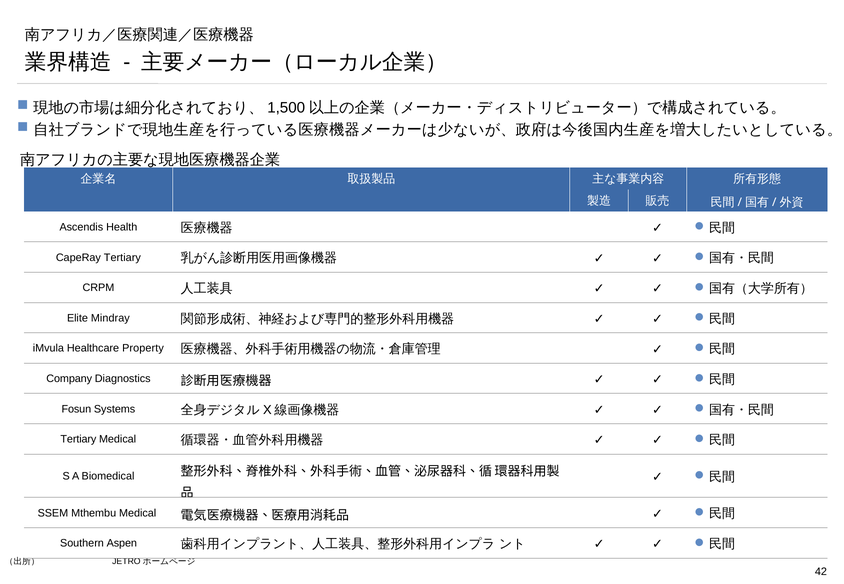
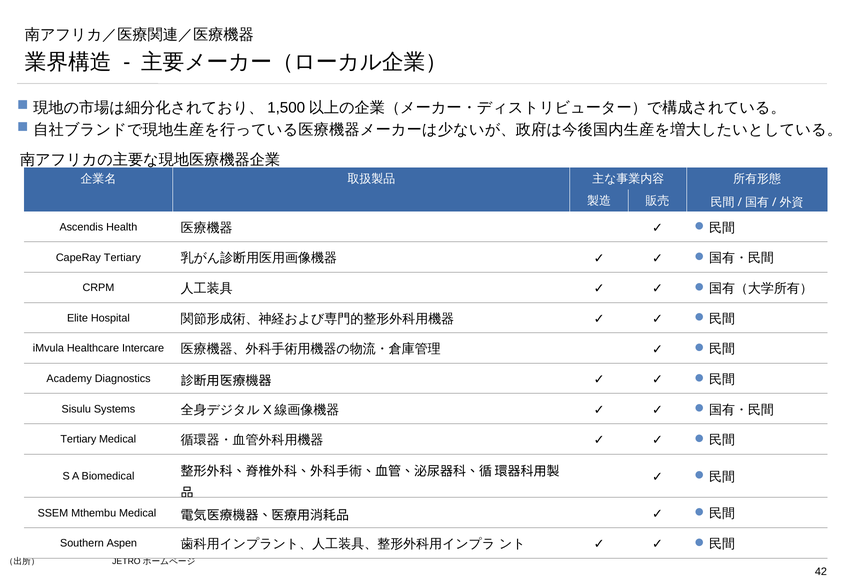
Mindray: Mindray -> Hospital
Property: Property -> Intercare
Company: Company -> Academy
Fosun: Fosun -> Sisulu
